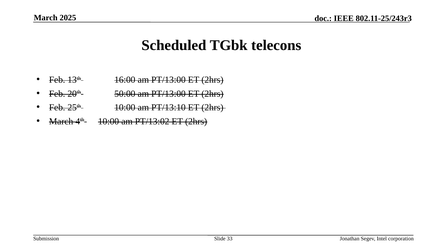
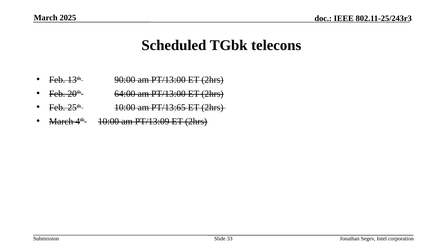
16:00: 16:00 -> 90:00
50:00: 50:00 -> 64:00
PT/13:10: PT/13:10 -> PT/13:65
PT/13:02: PT/13:02 -> PT/13:09
